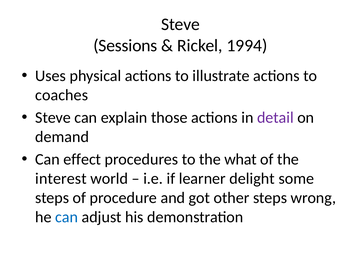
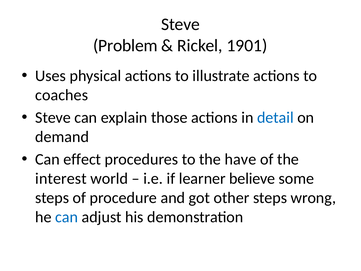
Sessions: Sessions -> Problem
1994: 1994 -> 1901
detail colour: purple -> blue
what: what -> have
delight: delight -> believe
